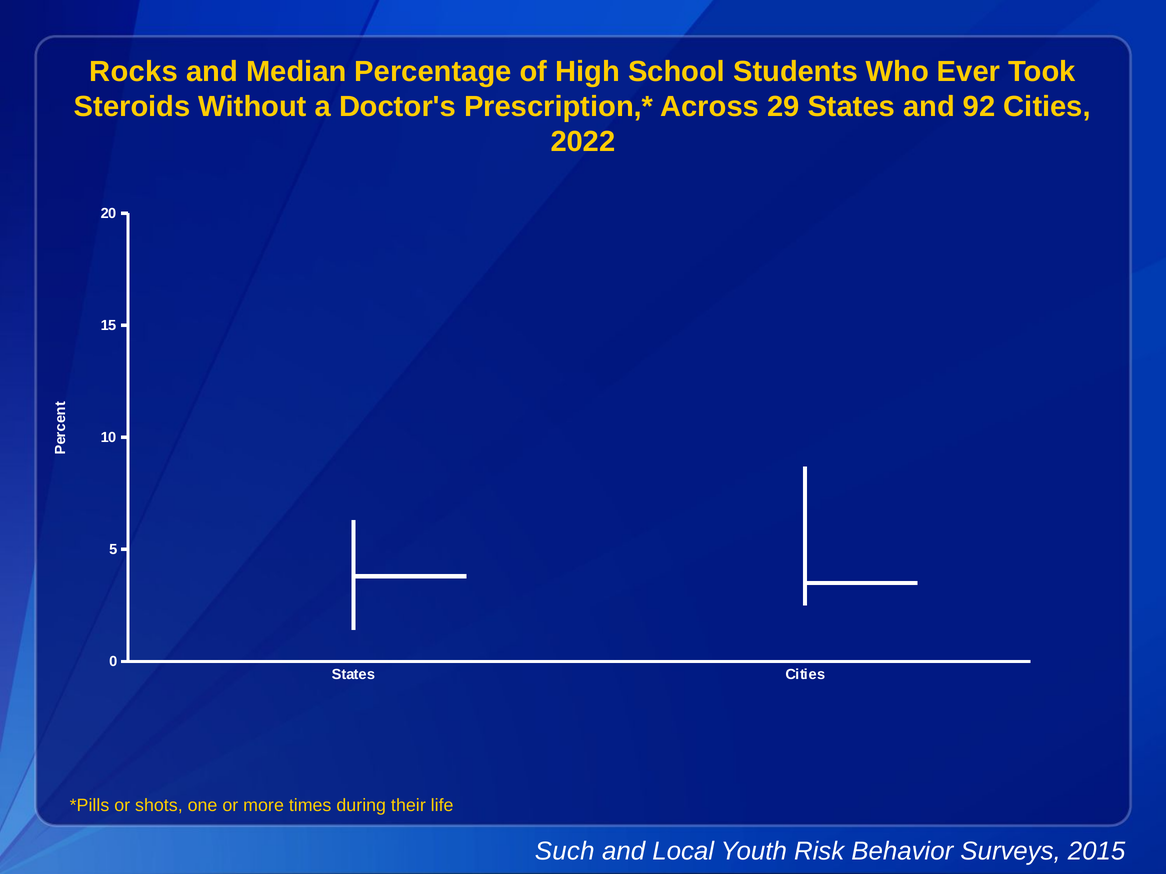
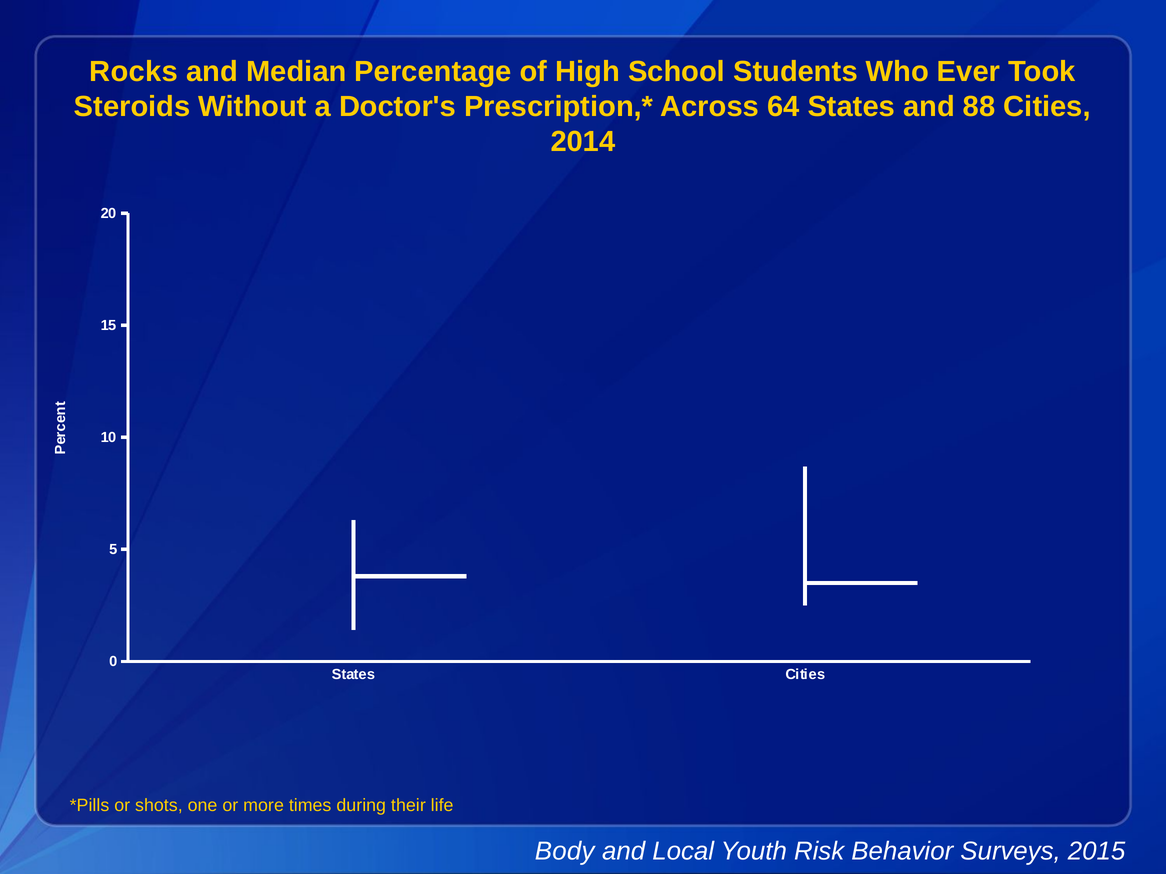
29: 29 -> 64
92: 92 -> 88
2022: 2022 -> 2014
Such: Such -> Body
